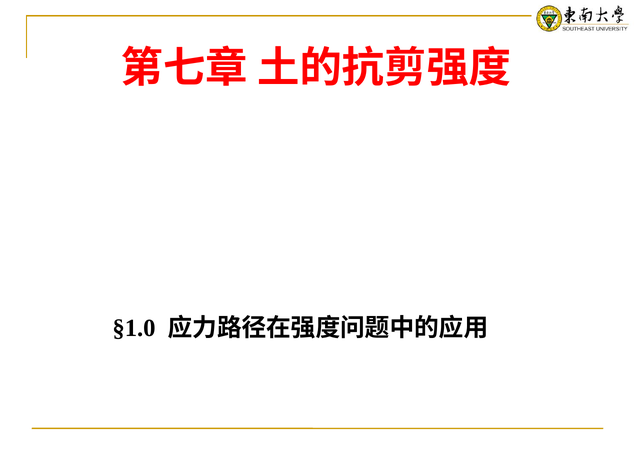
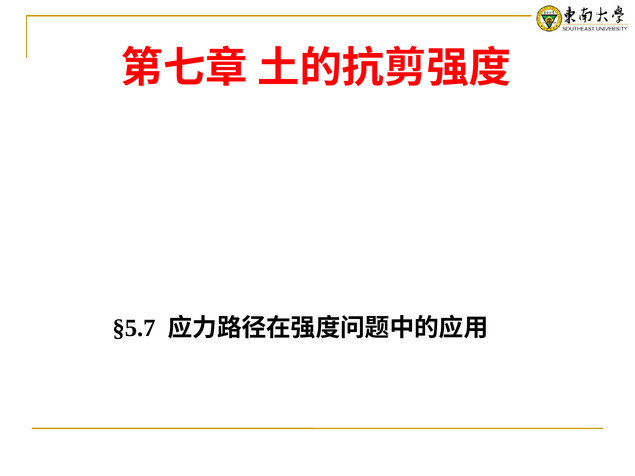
§1.0 at (134, 328): §1.0 -> §5.7
